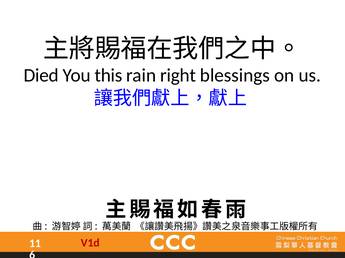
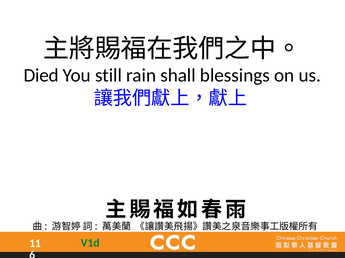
this: this -> still
right: right -> shall
V1d colour: red -> green
